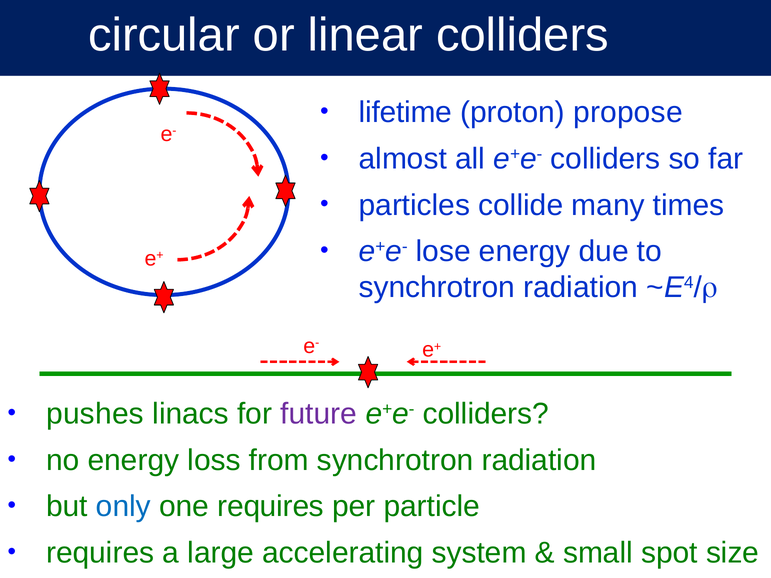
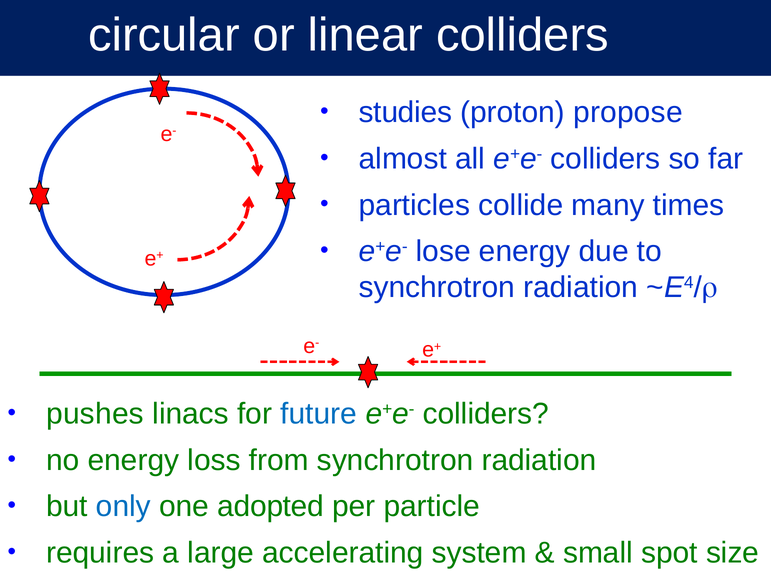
lifetime: lifetime -> studies
future colour: purple -> blue
one requires: requires -> adopted
